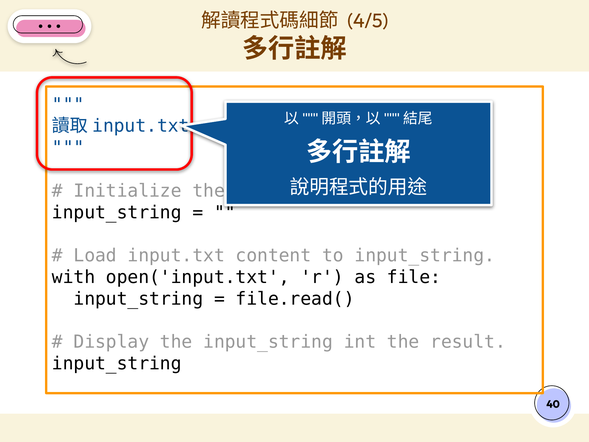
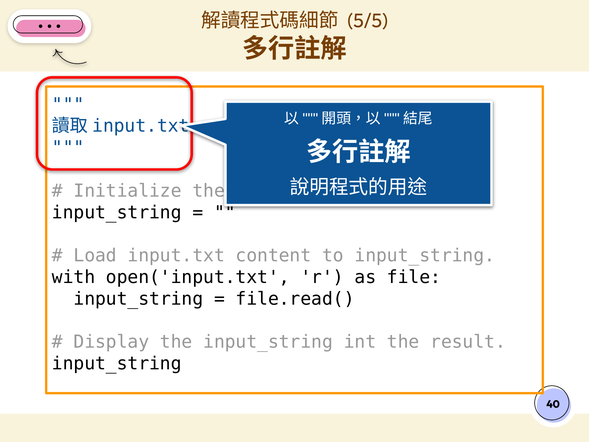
4/5: 4/5 -> 5/5
